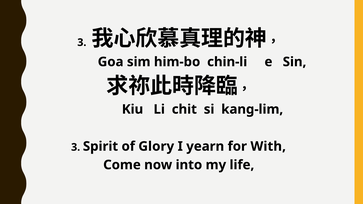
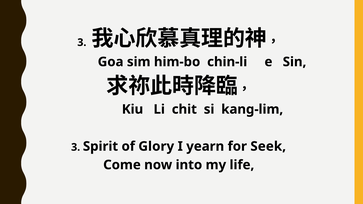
With: With -> Seek
